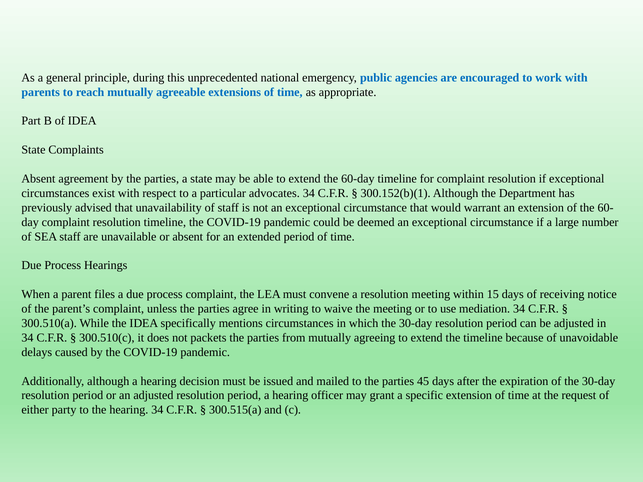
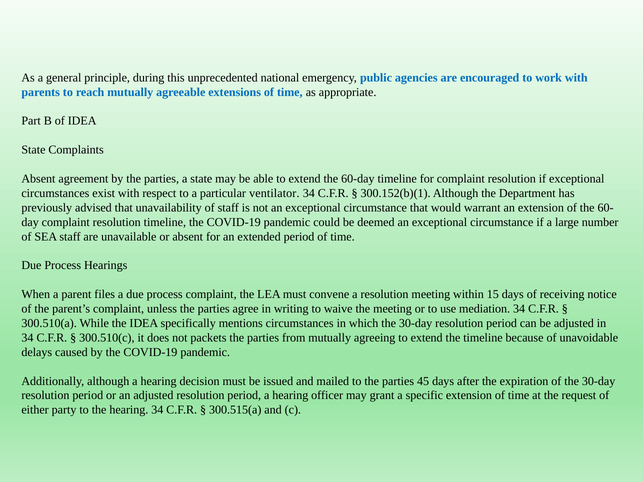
advocates: advocates -> ventilator
